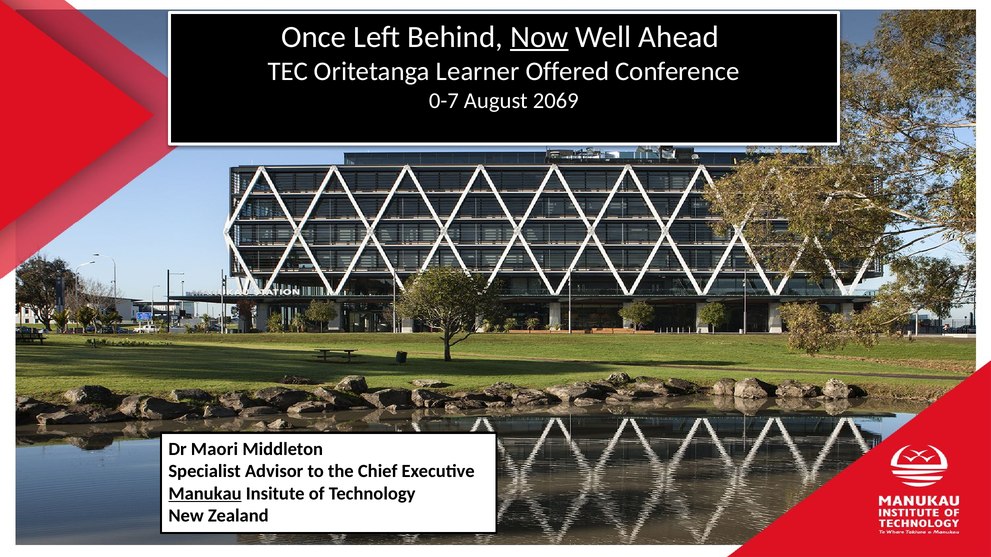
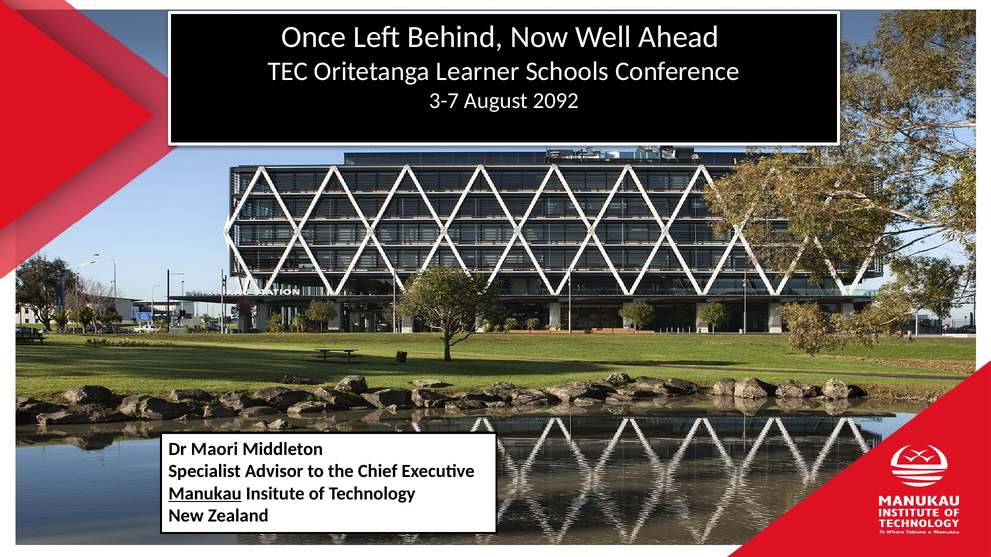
Now underline: present -> none
Offered: Offered -> Schools
0-7: 0-7 -> 3-7
2069: 2069 -> 2092
